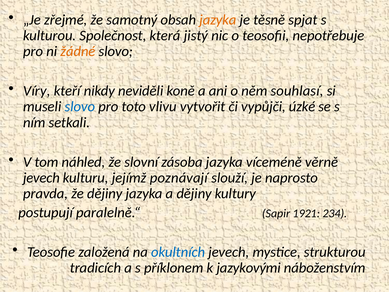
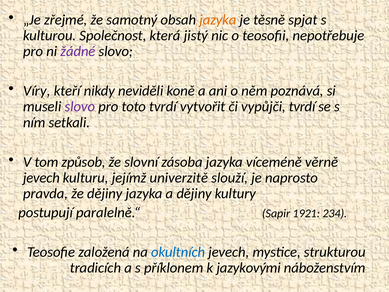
žádné colour: orange -> purple
souhlasí: souhlasí -> poznává
slovo at (80, 107) colour: blue -> purple
toto vlivu: vlivu -> tvrdí
vypůjči úzké: úzké -> tvrdí
náhled: náhled -> způsob
poznávají: poznávají -> univerzitě
